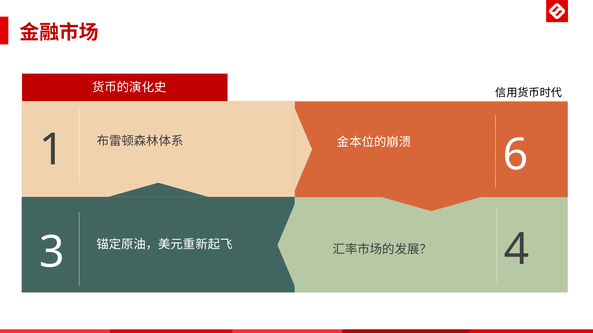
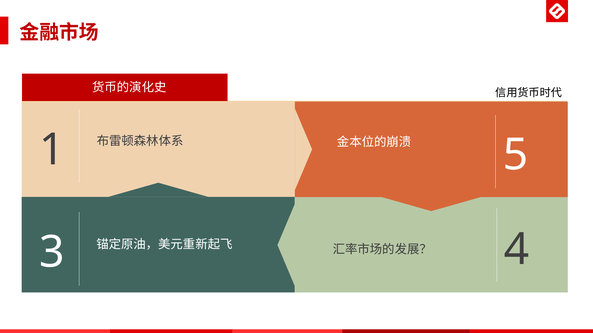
6: 6 -> 5
